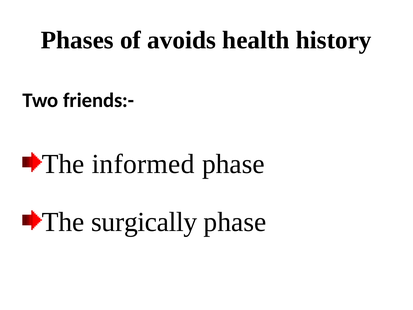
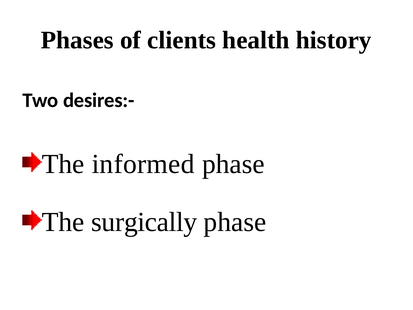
avoids: avoids -> clients
friends:-: friends:- -> desires:-
